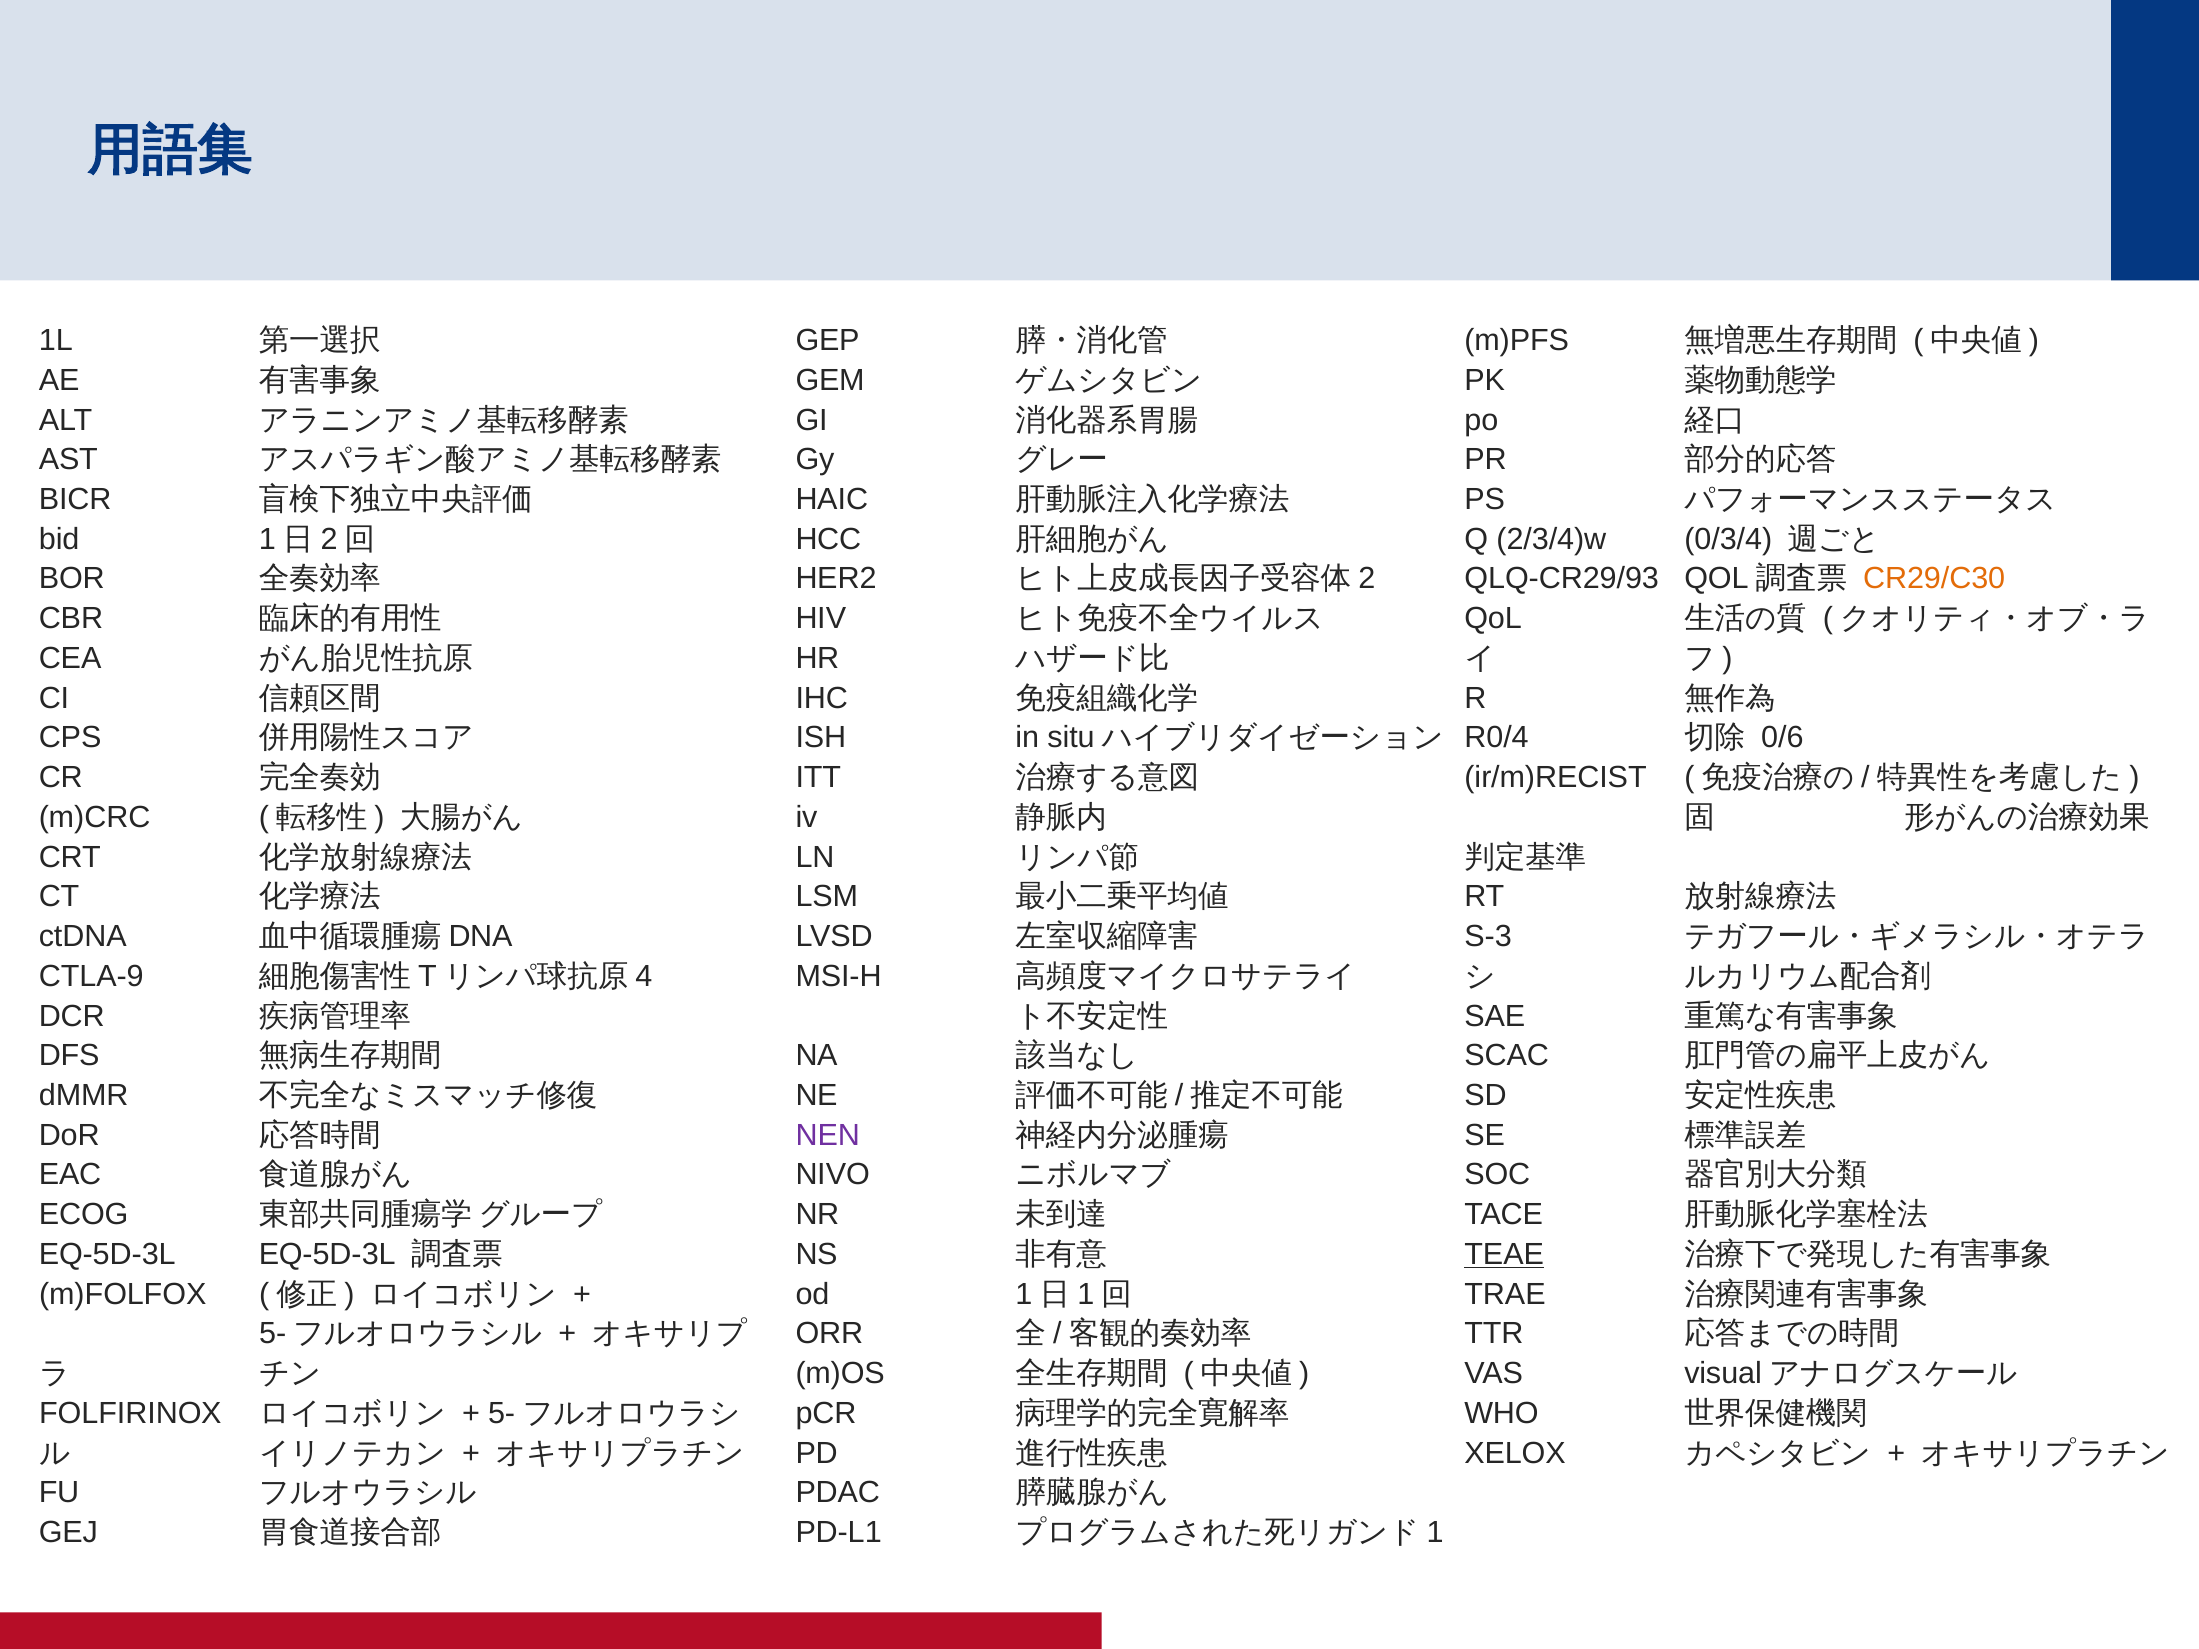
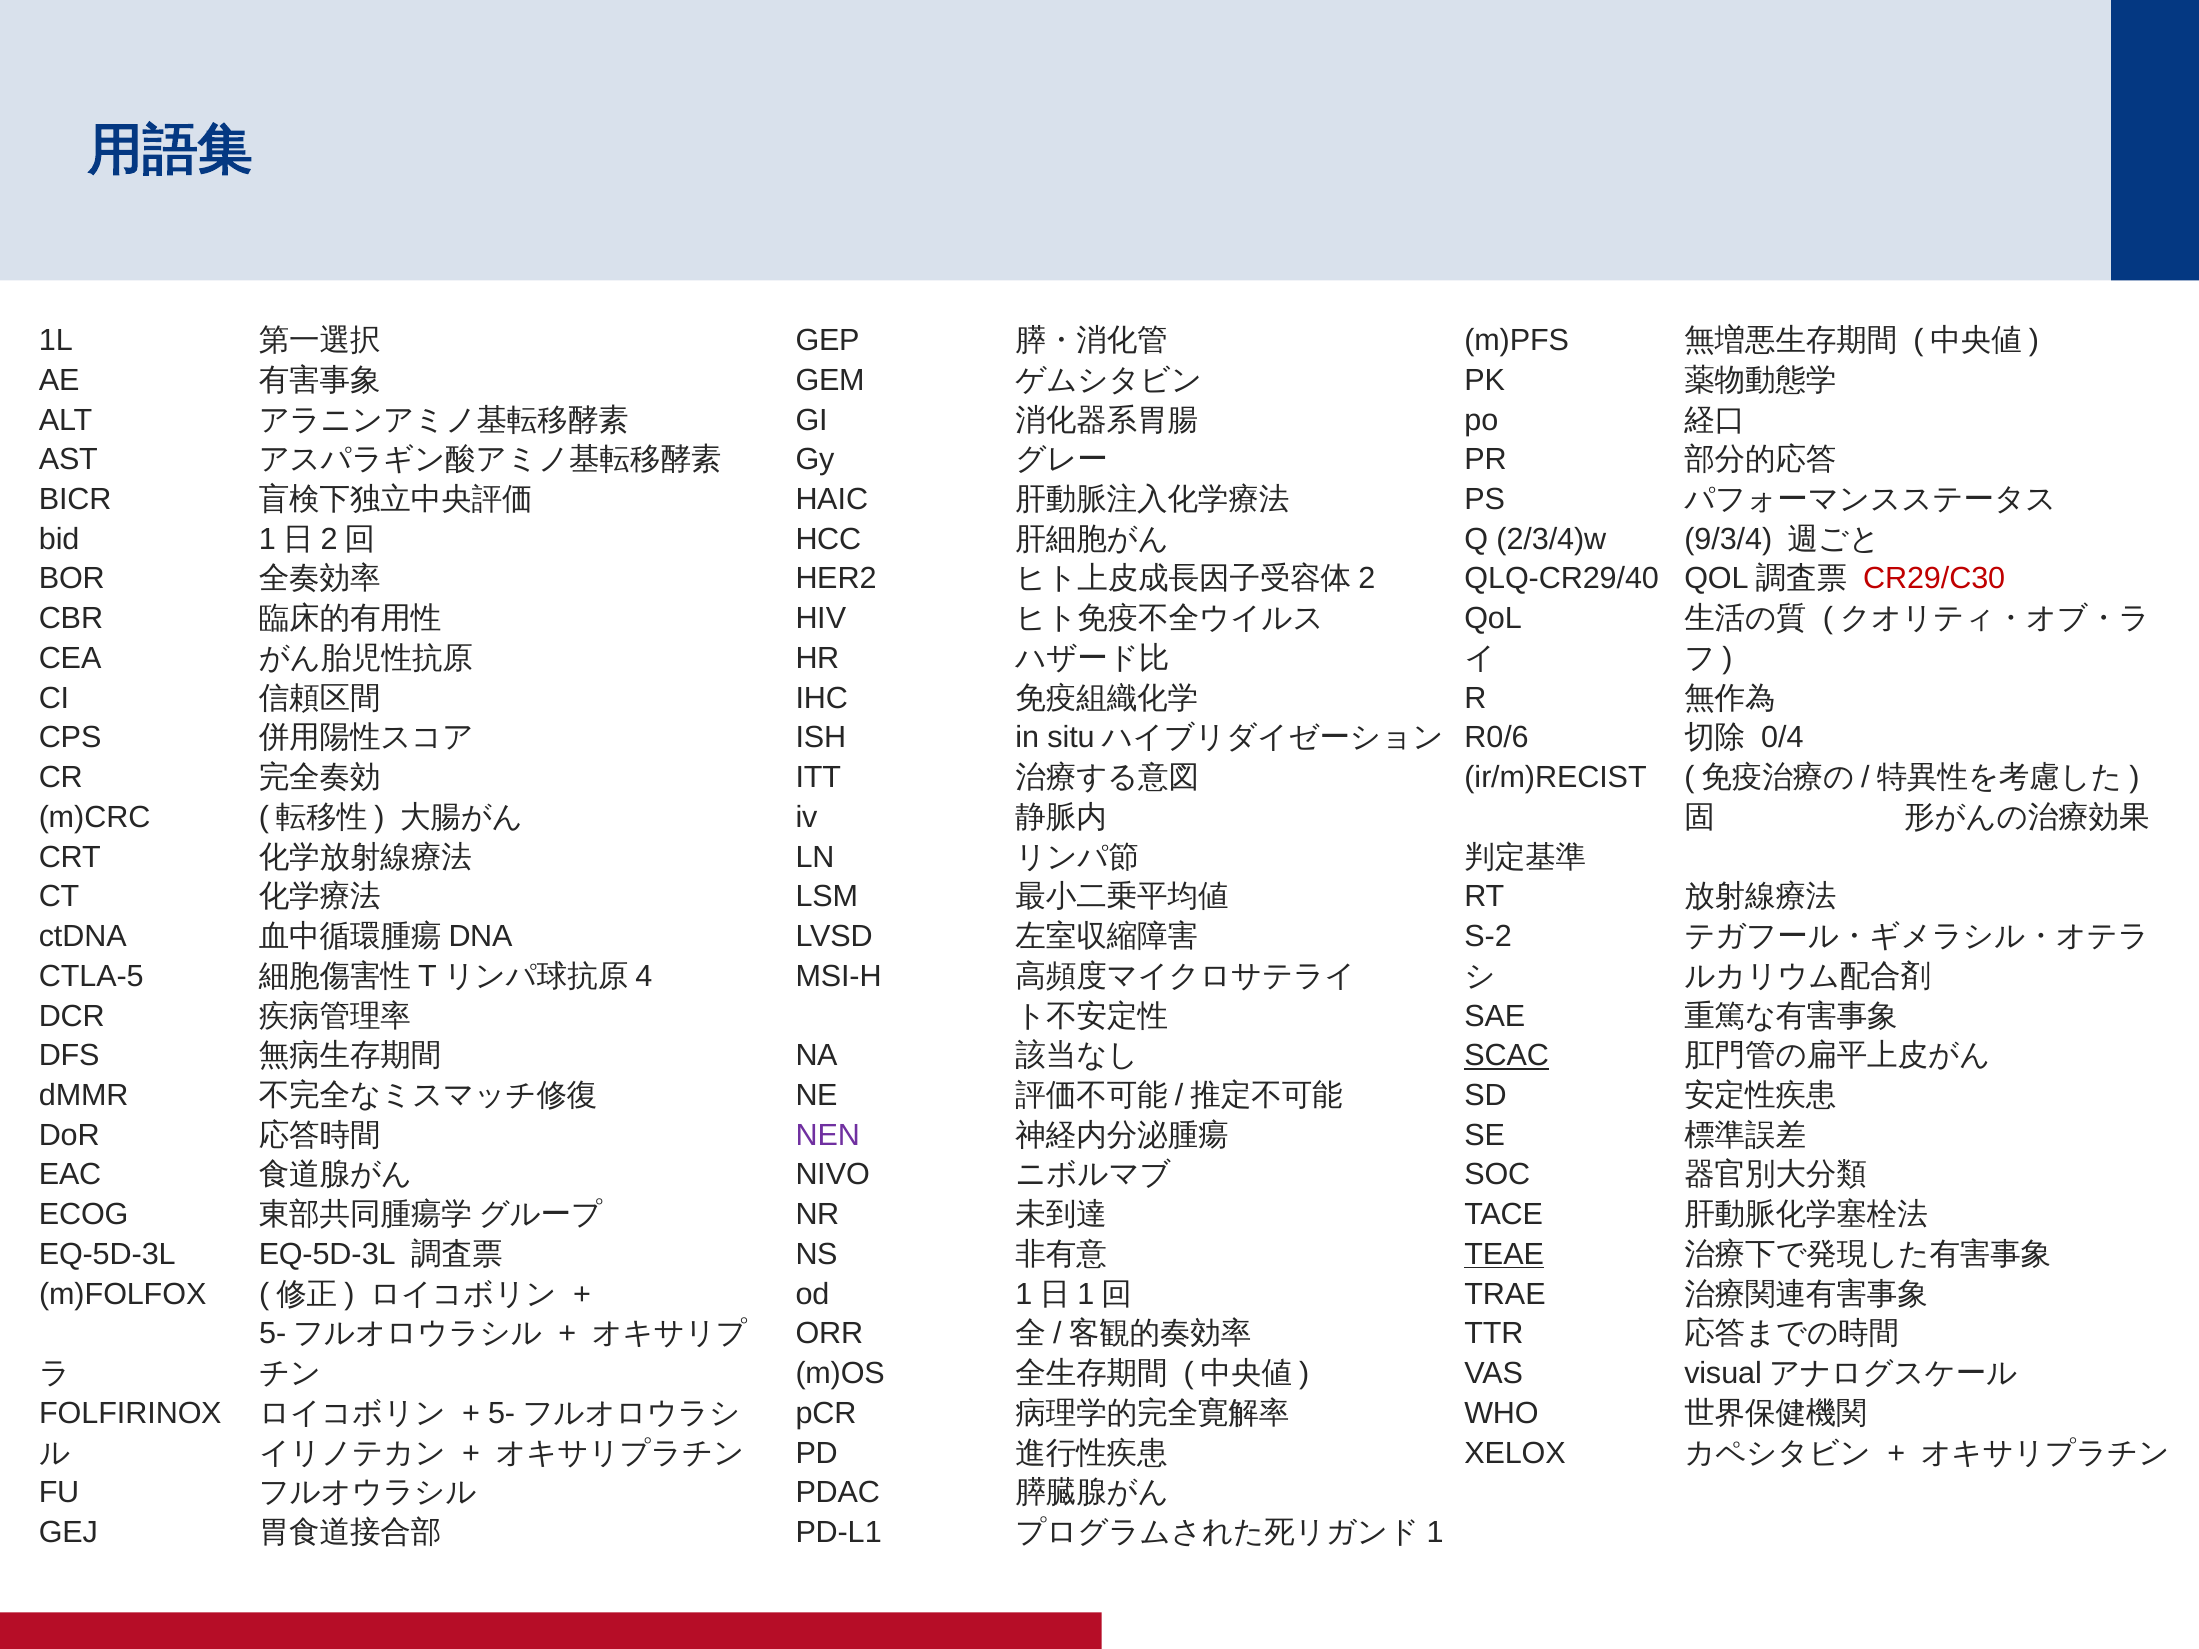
0/3/4: 0/3/4 -> 9/3/4
QLQ-CR29/93: QLQ-CR29/93 -> QLQ-CR29/40
CR29/C30 colour: orange -> red
R0/4: R0/4 -> R0/6
0/6: 0/6 -> 0/4
S-3: S-3 -> S-2
CTLA-9: CTLA-9 -> CTLA-5
SCAC underline: none -> present
